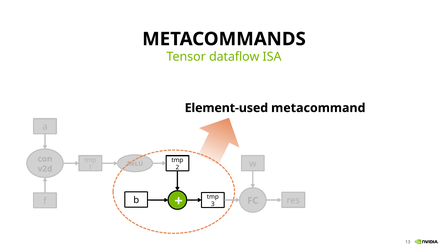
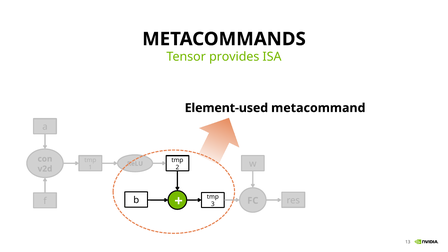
dataflow: dataflow -> provides
